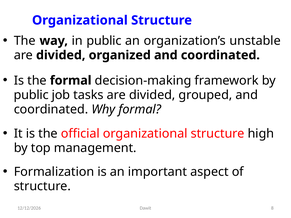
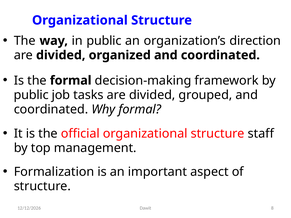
unstable: unstable -> direction
high: high -> staff
